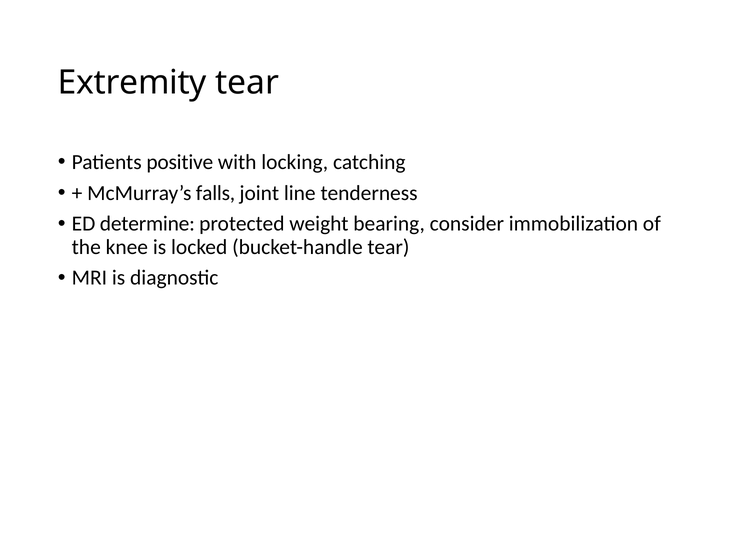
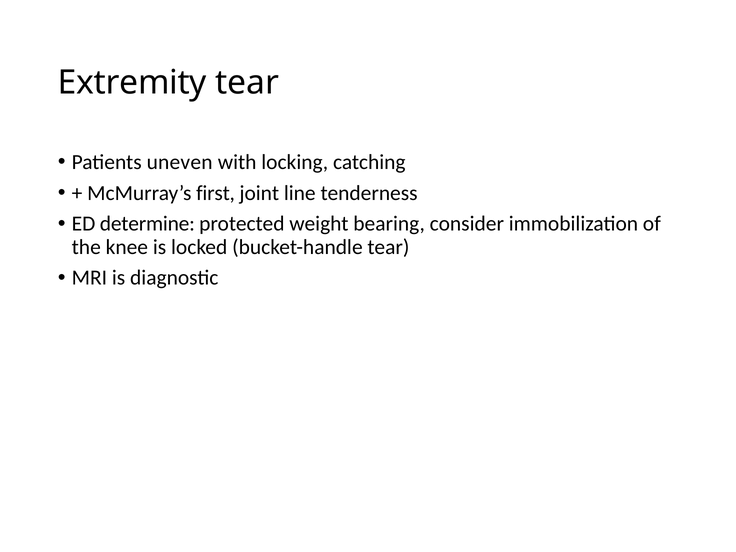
positive: positive -> uneven
falls: falls -> first
